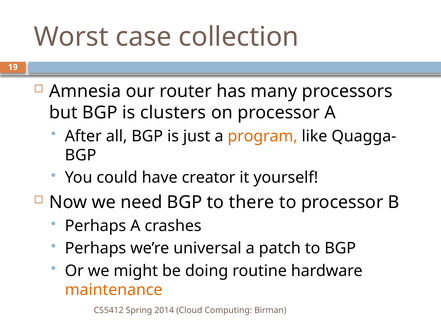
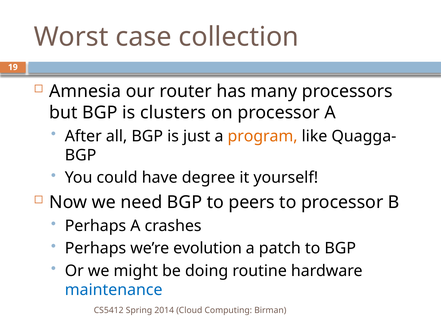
creator: creator -> degree
there: there -> peers
universal: universal -> evolution
maintenance colour: orange -> blue
